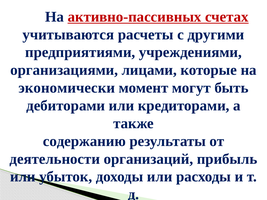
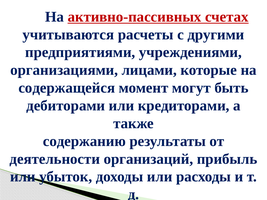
экономически: экономически -> содержащейся
